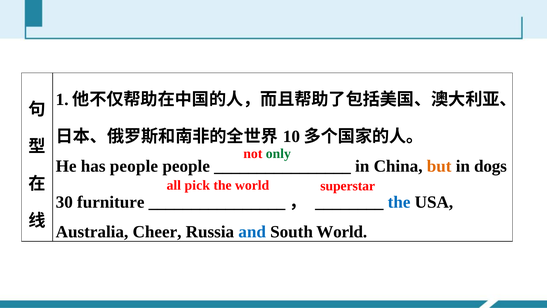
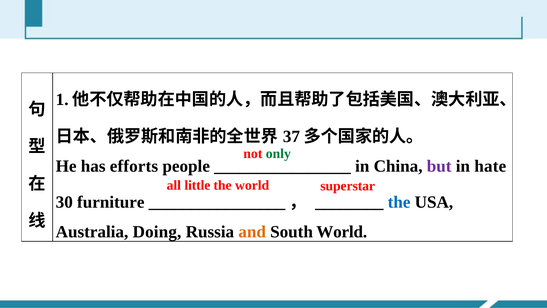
10: 10 -> 37
has people: people -> efforts
but colour: orange -> purple
dogs: dogs -> hate
pick: pick -> little
Cheer: Cheer -> Doing
and colour: blue -> orange
